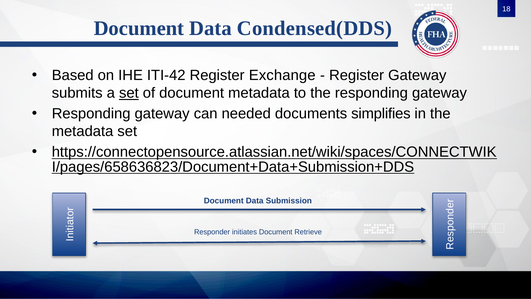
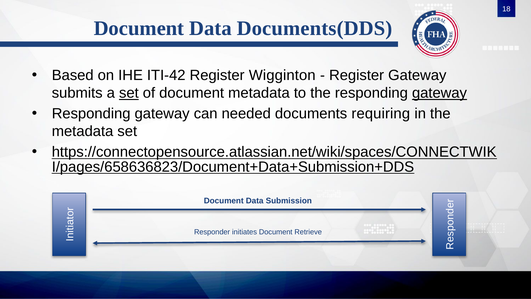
Condensed(DDS: Condensed(DDS -> Documents(DDS
Exchange: Exchange -> Wigginton
gateway at (439, 93) underline: none -> present
simplifies: simplifies -> requiring
